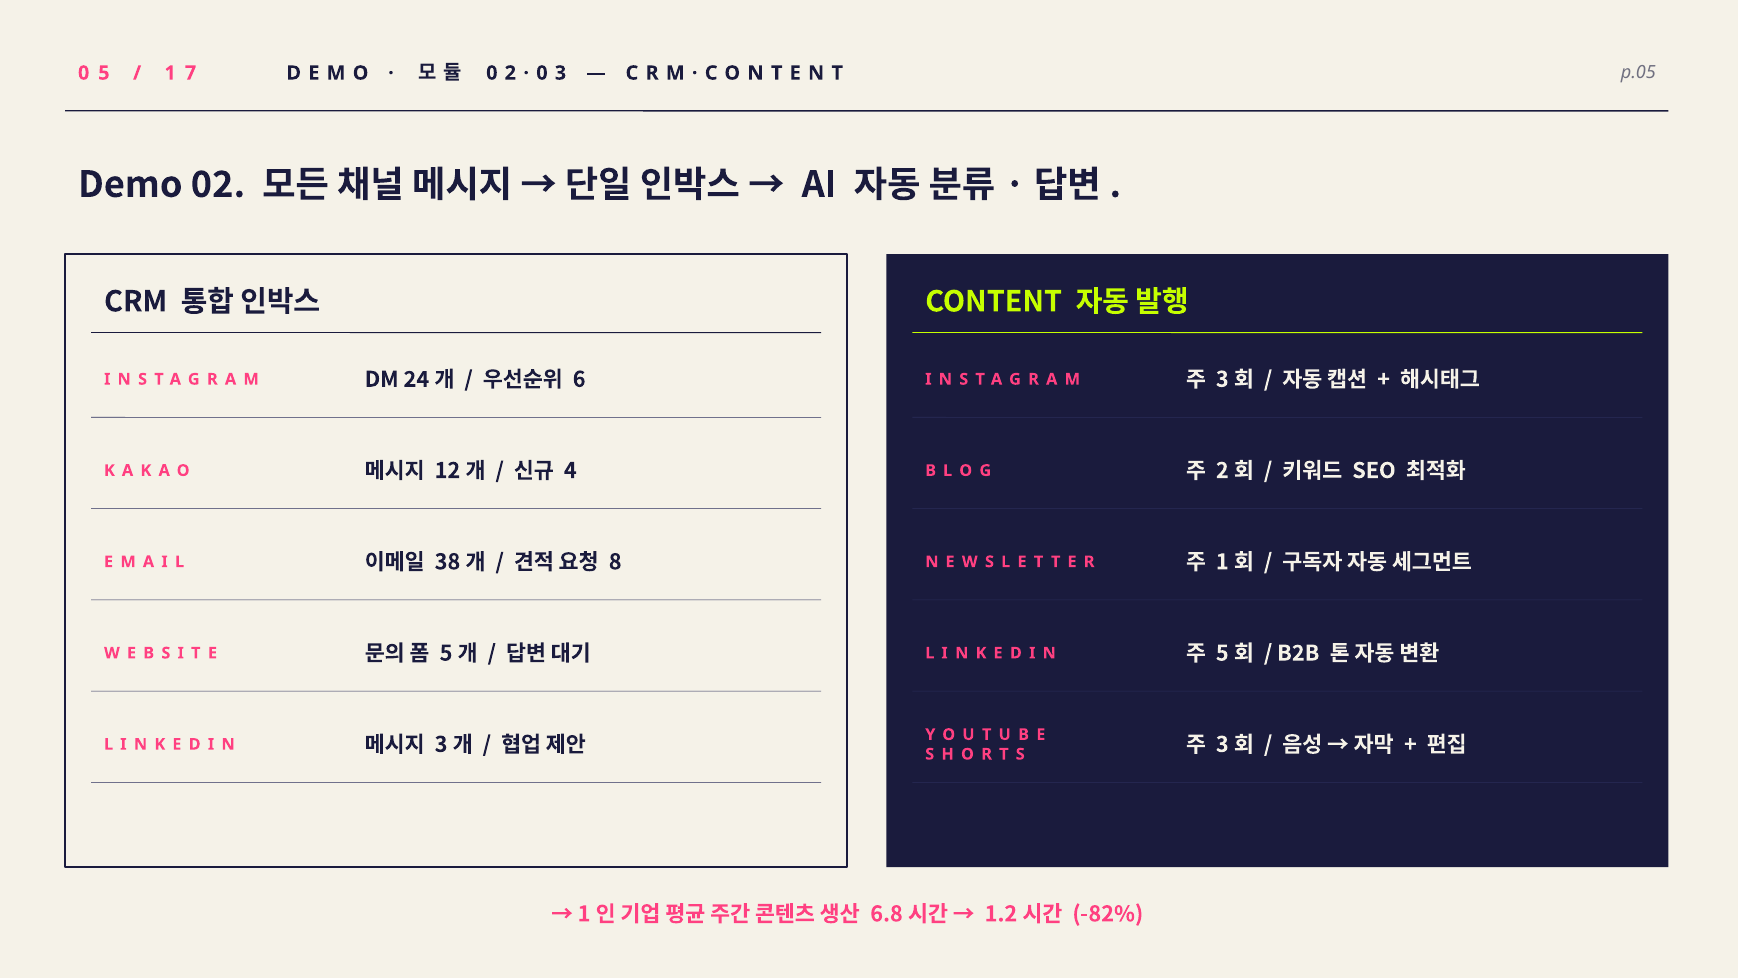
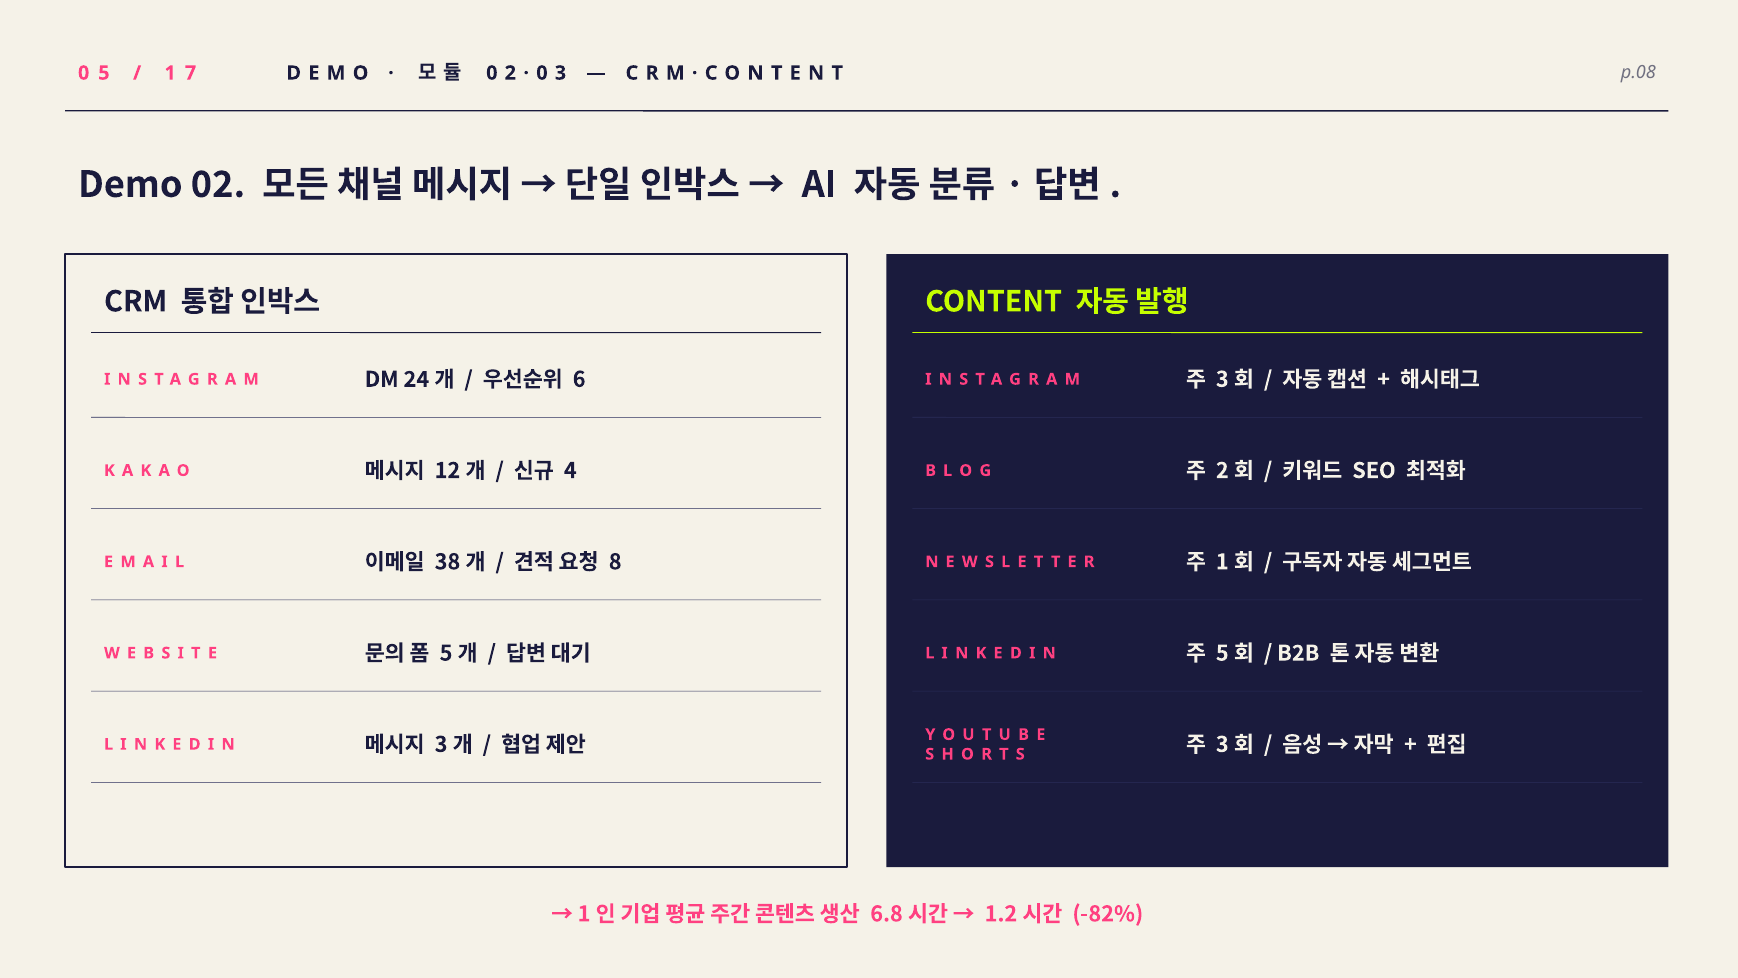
p.05: p.05 -> p.08
